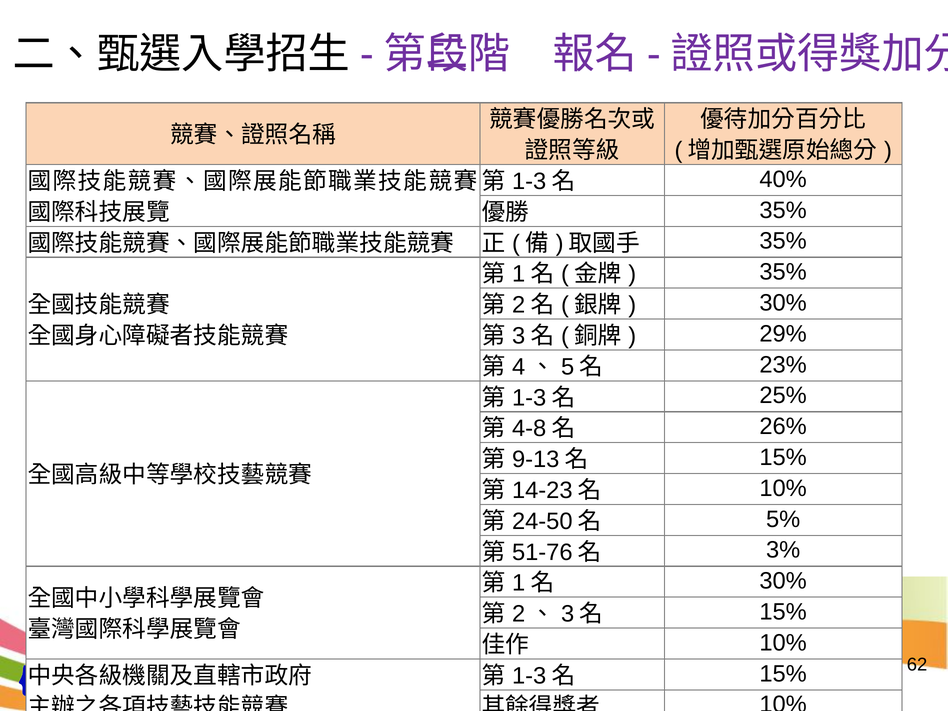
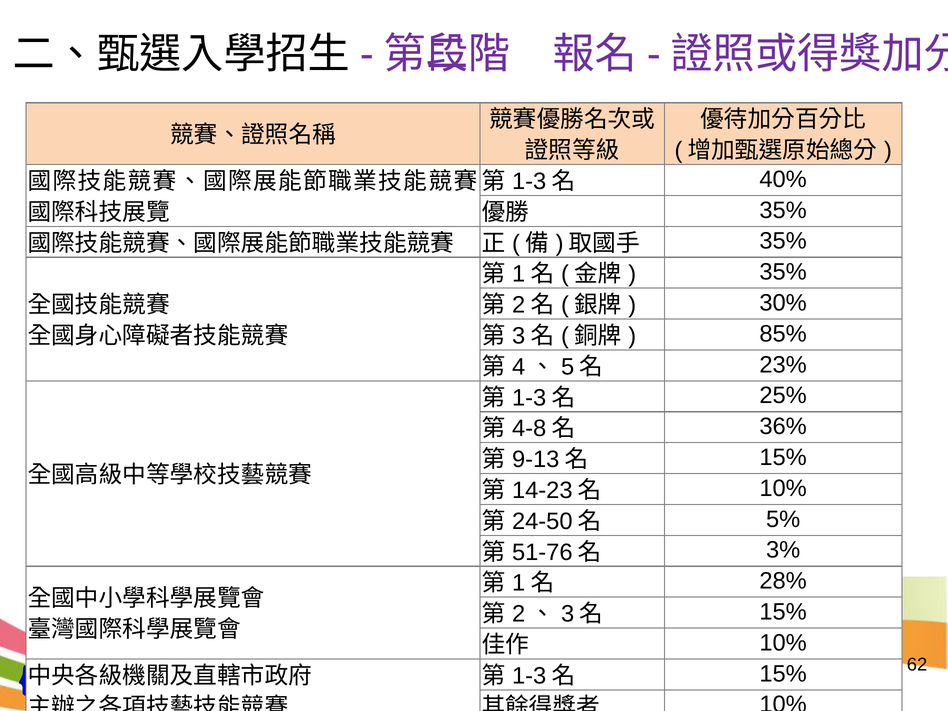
29%: 29% -> 85%
26%: 26% -> 36%
30% at (783, 581): 30% -> 28%
